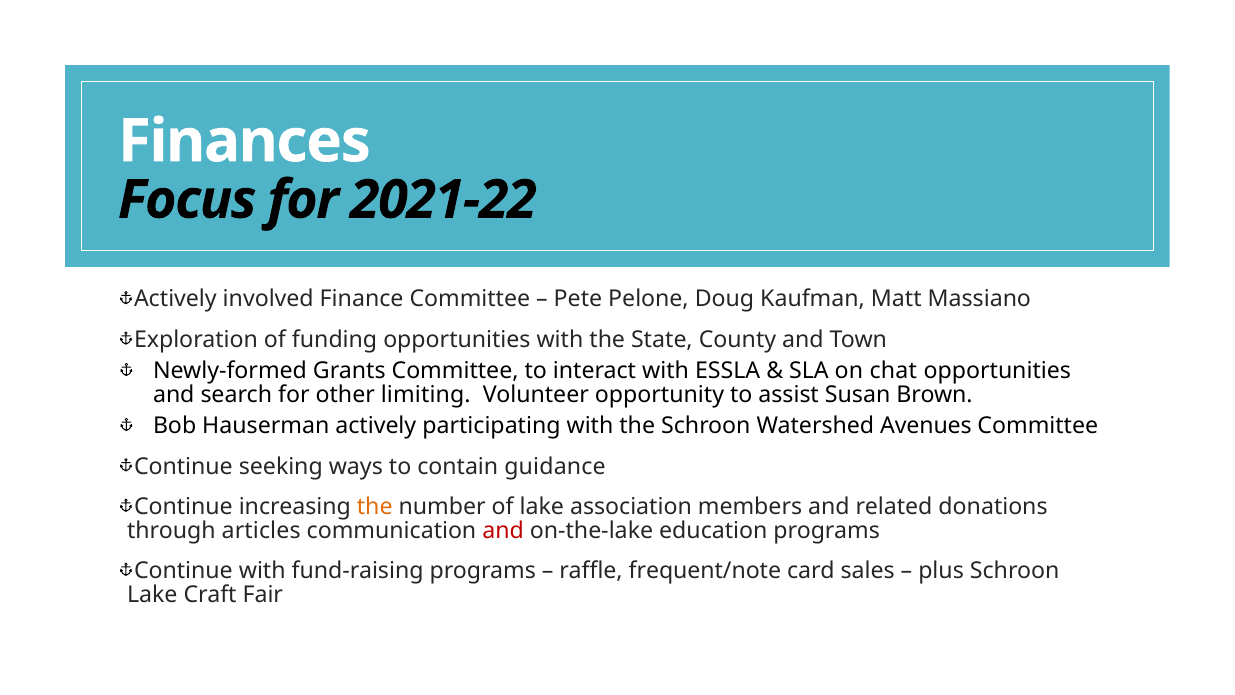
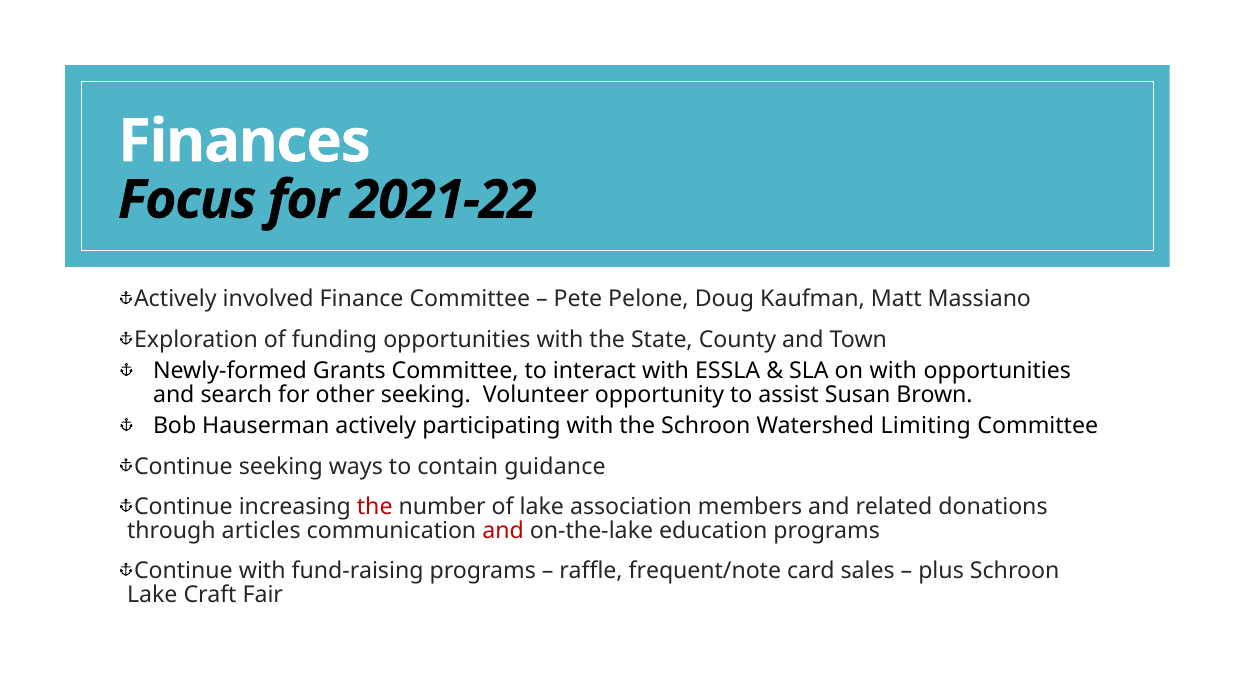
on chat: chat -> with
other limiting: limiting -> seeking
Avenues: Avenues -> Limiting
the at (375, 507) colour: orange -> red
